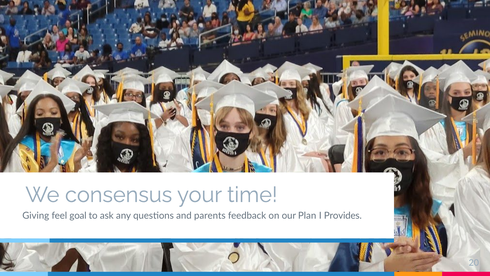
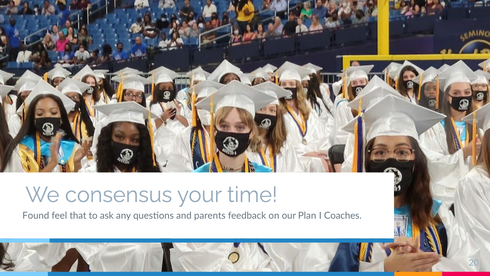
Giving: Giving -> Found
goal: goal -> that
Provides: Provides -> Coaches
